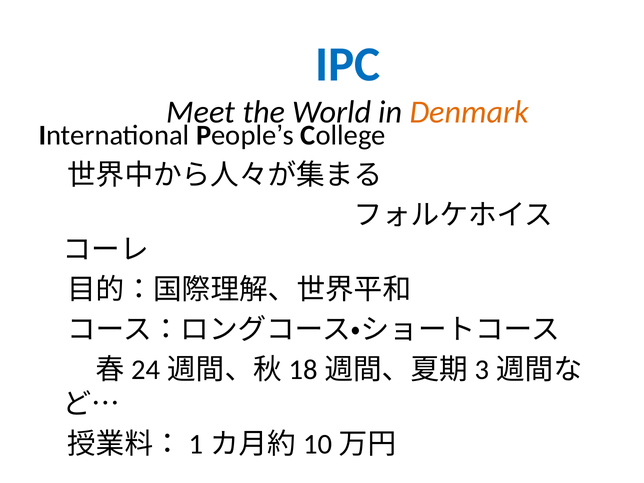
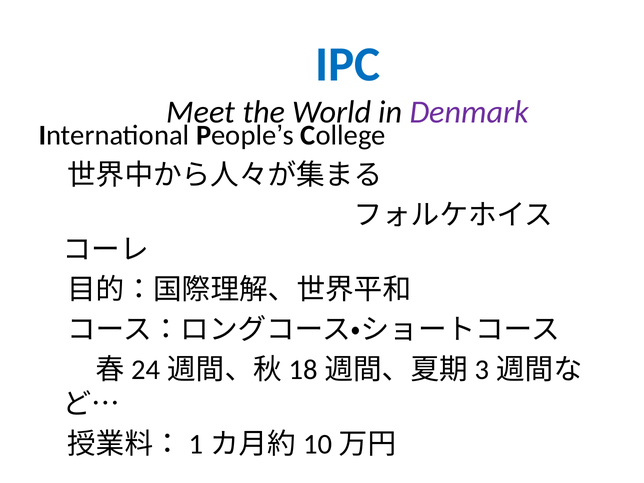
Denmark colour: orange -> purple
